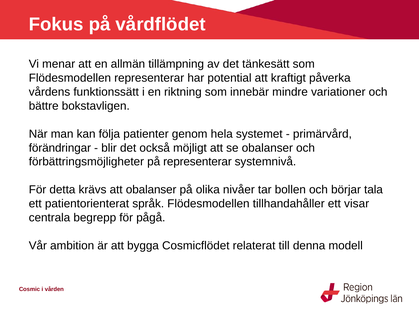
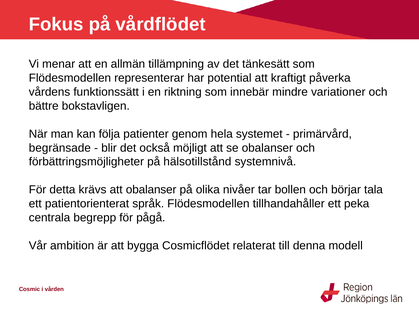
förändringar: förändringar -> begränsade
på representerar: representerar -> hälsotillstånd
visar: visar -> peka
